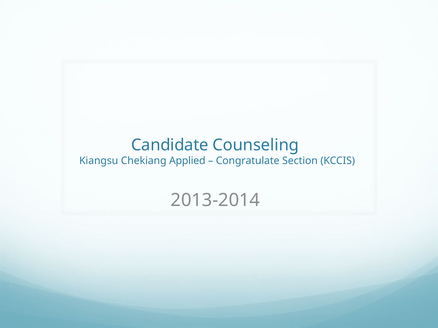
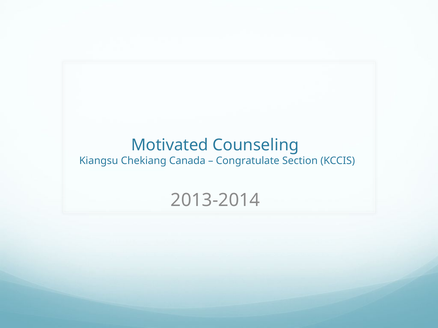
Candidate: Candidate -> Motivated
Applied: Applied -> Canada
